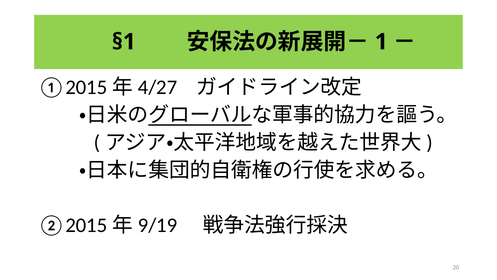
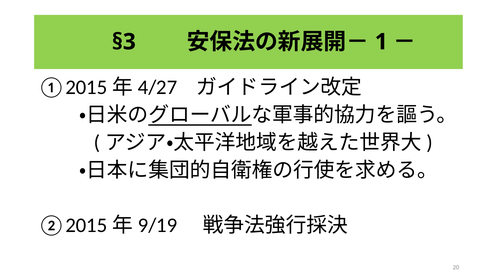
§1: §1 -> §3
